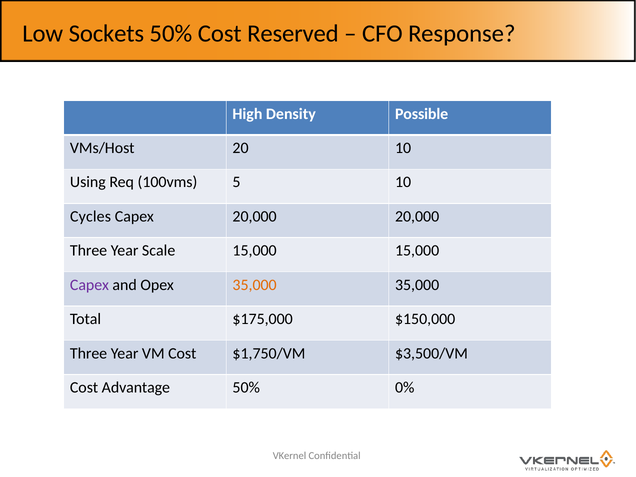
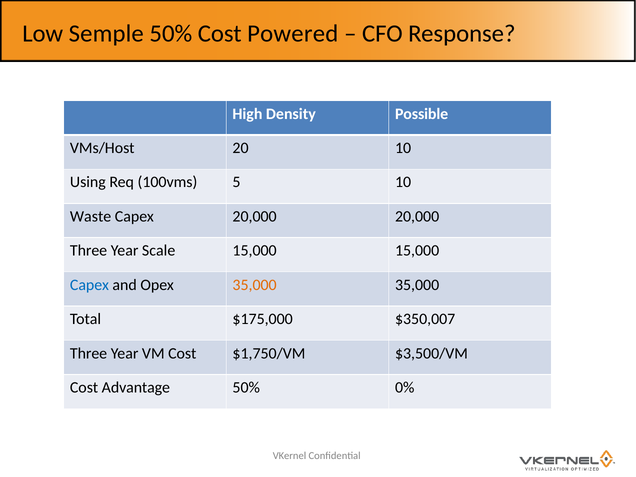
Sockets: Sockets -> Semple
Reserved: Reserved -> Powered
Cycles: Cycles -> Waste
Capex at (89, 285) colour: purple -> blue
$150,000: $150,000 -> $350,007
